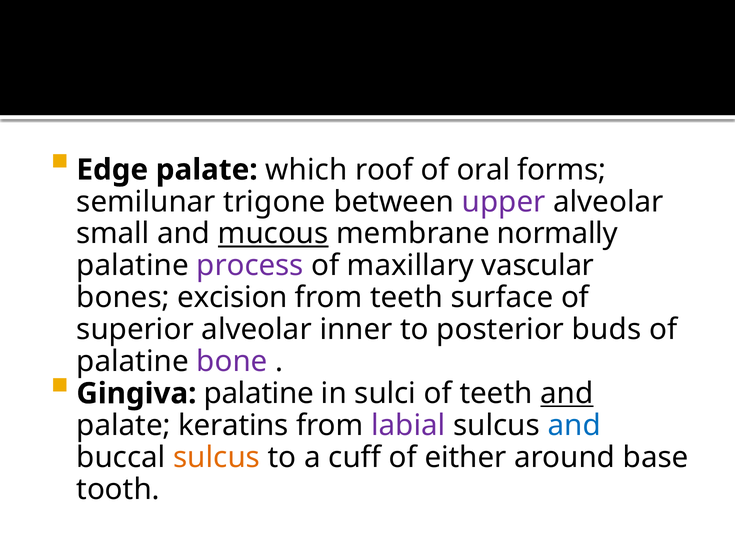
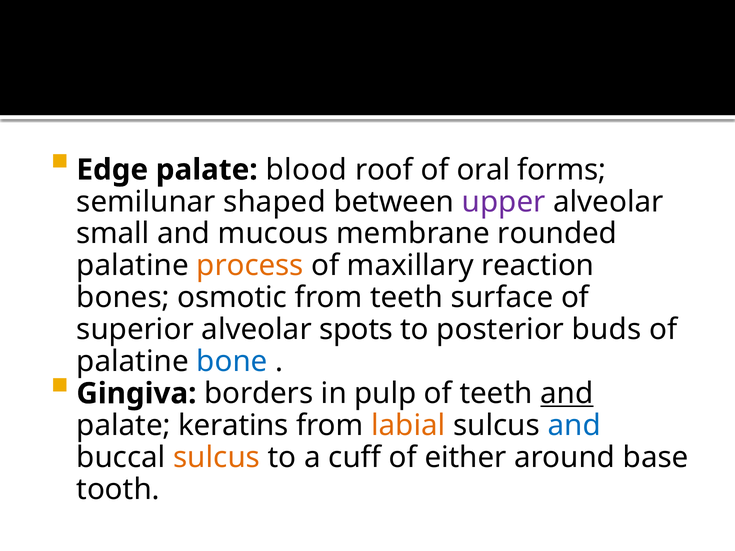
which: which -> blood
trigone: trigone -> shaped
mucous underline: present -> none
normally: normally -> rounded
process colour: purple -> orange
vascular: vascular -> reaction
excision: excision -> osmotic
inner: inner -> spots
bone colour: purple -> blue
Gingiva palatine: palatine -> borders
sulci: sulci -> pulp
labial colour: purple -> orange
